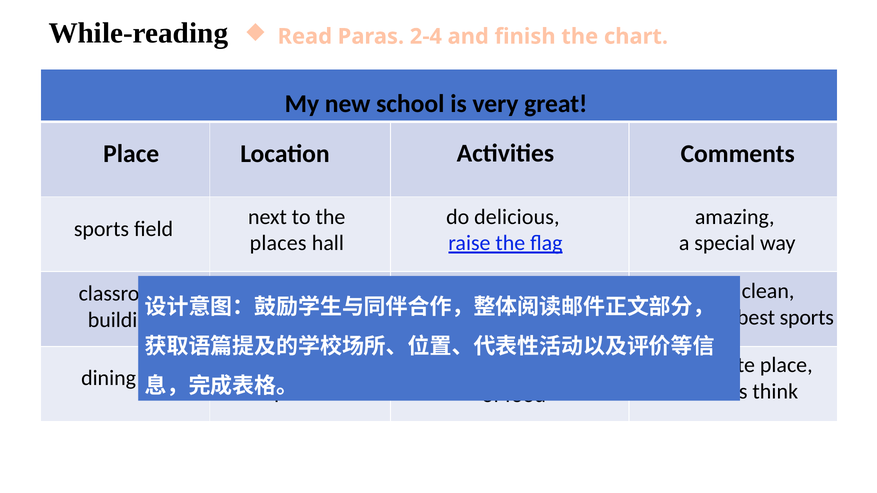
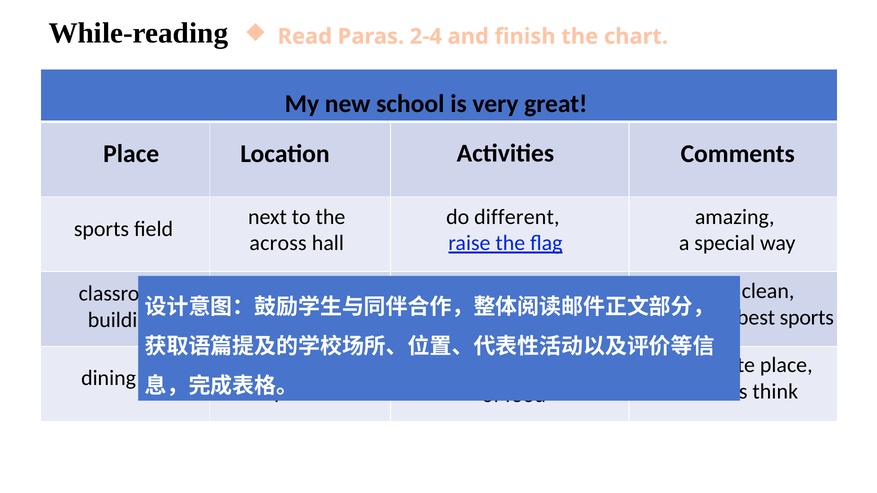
do delicious: delicious -> different
places at (278, 243): places -> across
